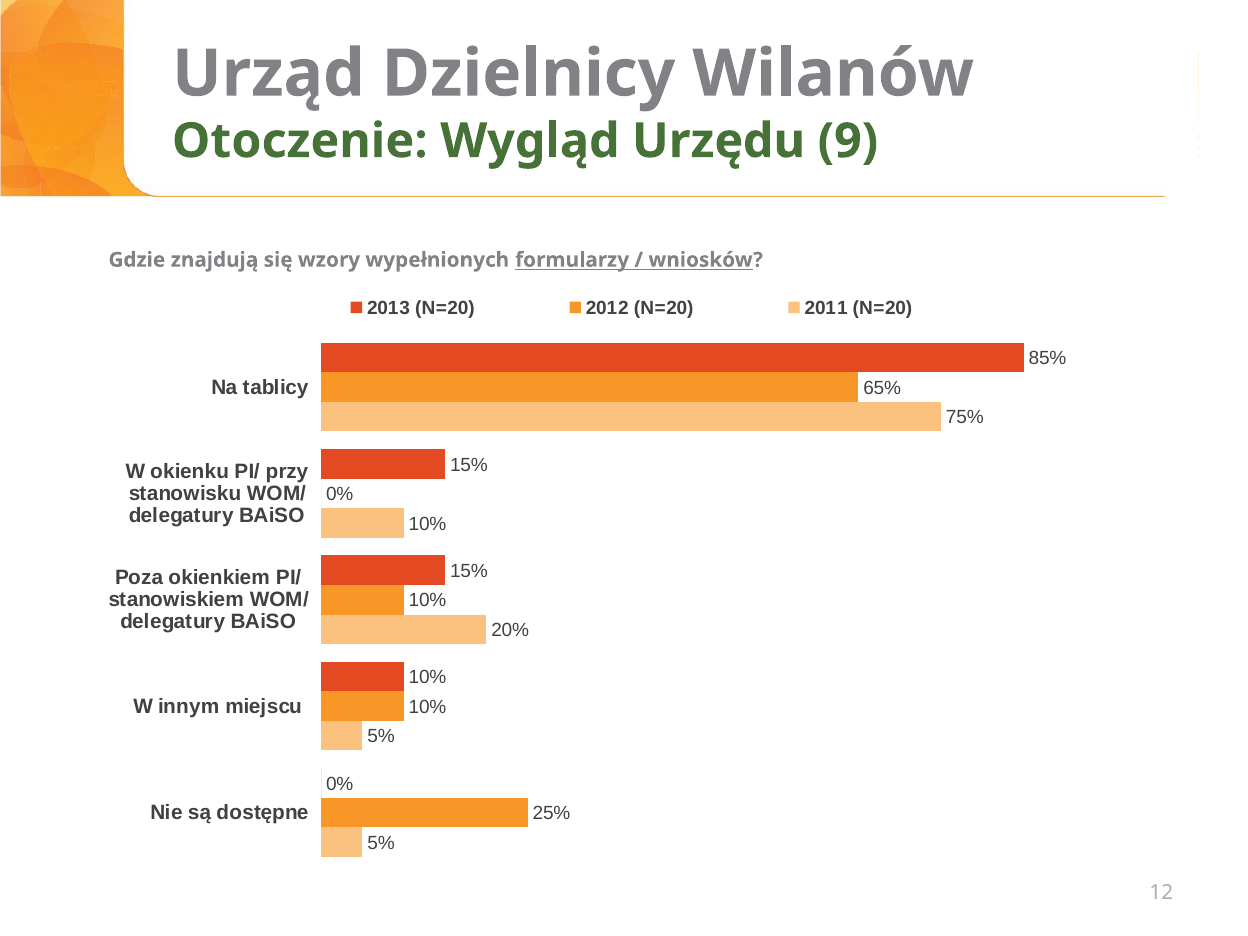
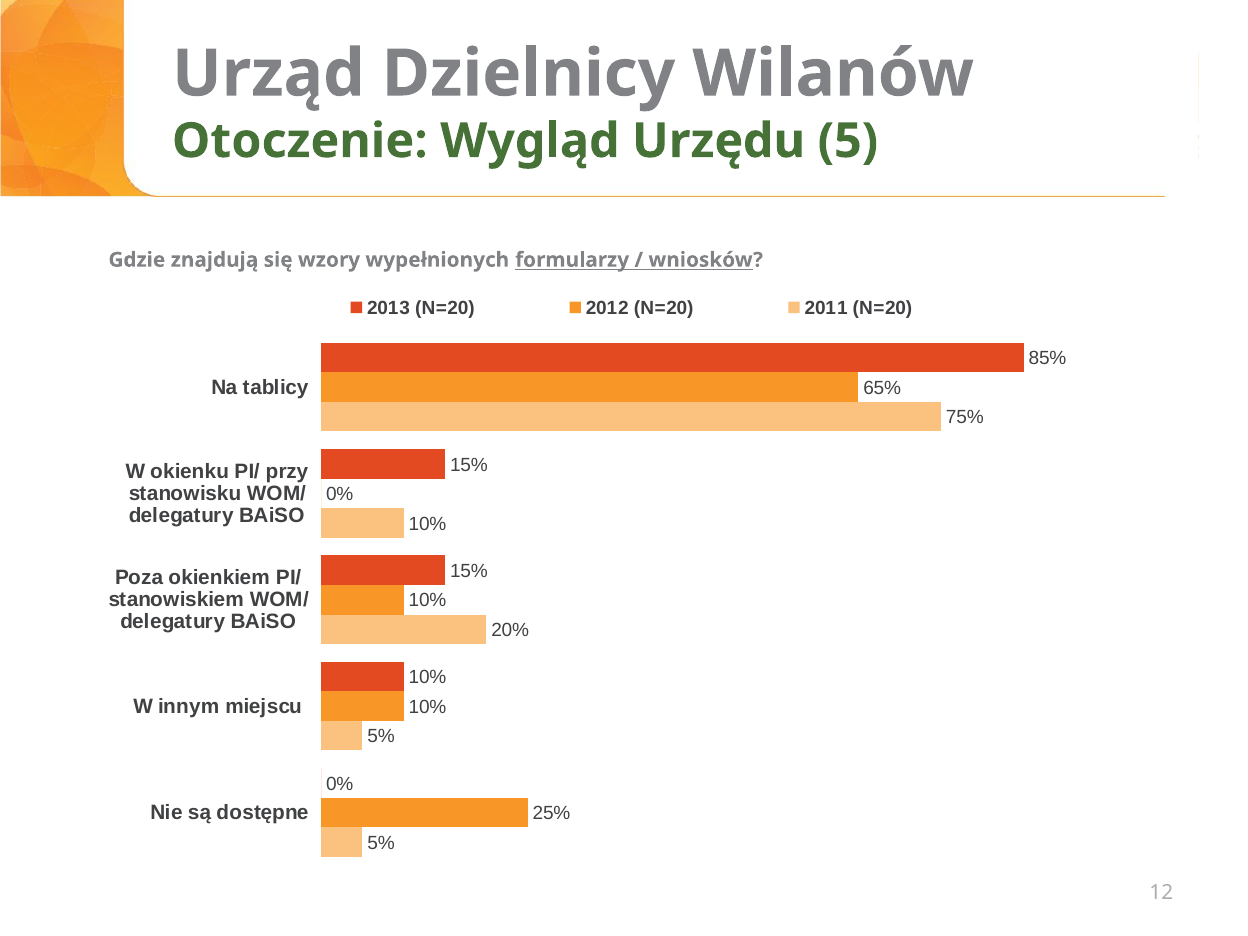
9: 9 -> 5
